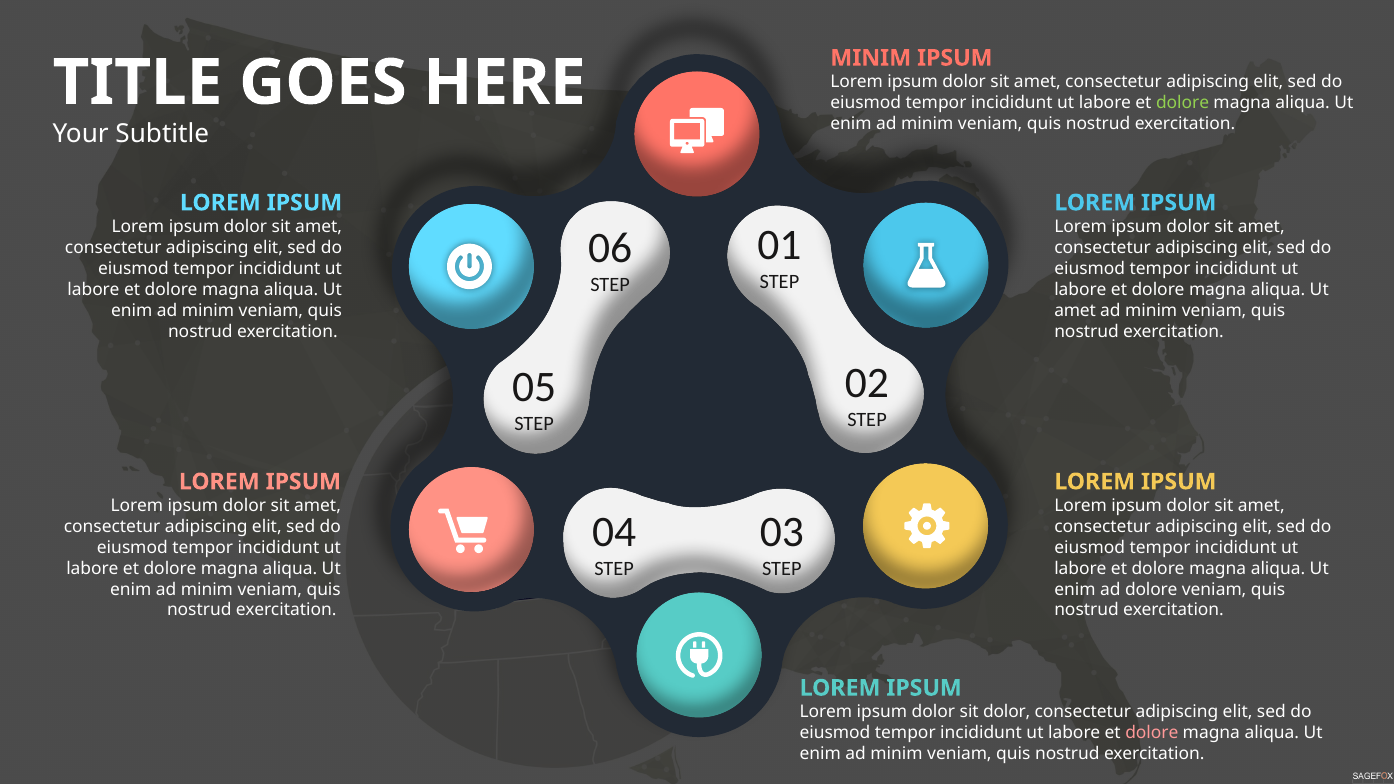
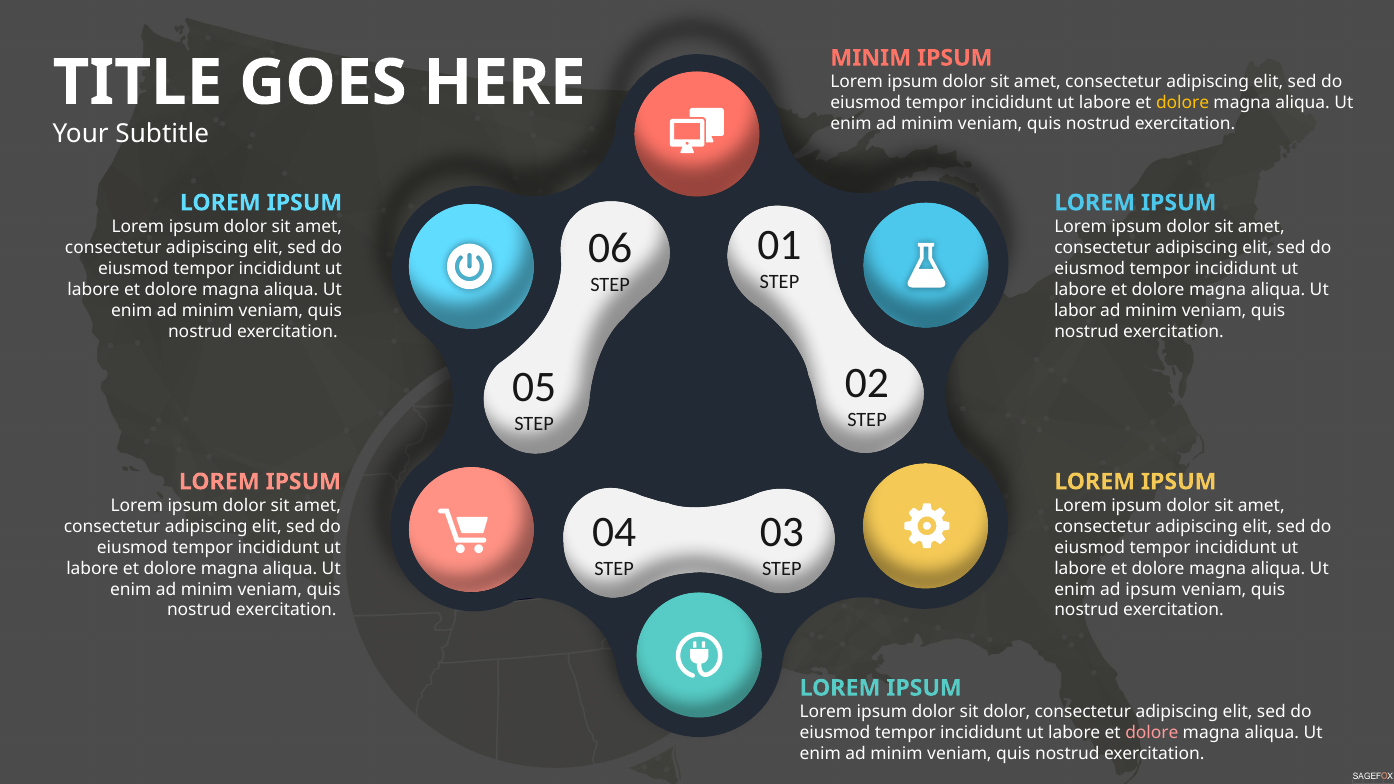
dolore at (1183, 103) colour: light green -> yellow
amet at (1075, 310): amet -> labor
ad dolore: dolore -> ipsum
